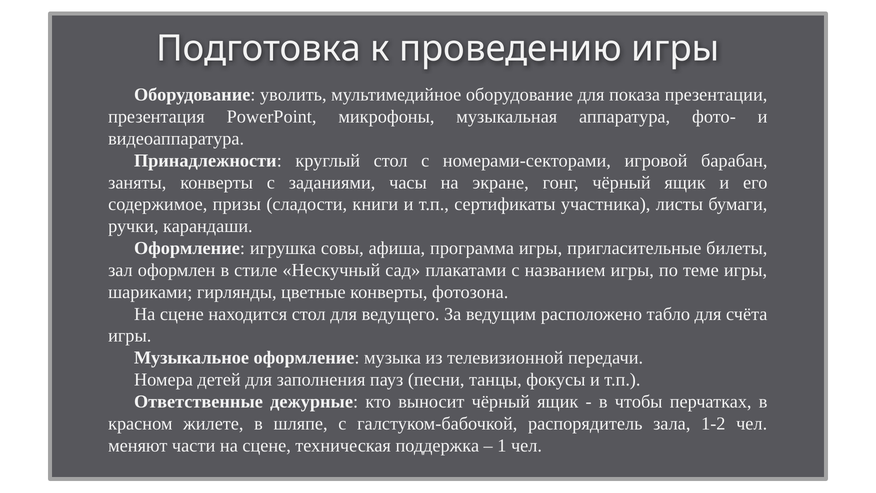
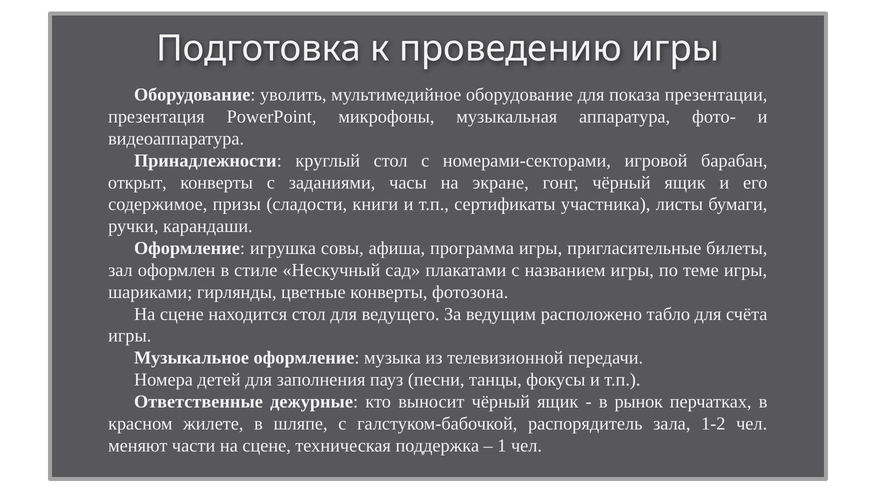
заняты: заняты -> открыт
чтобы: чтобы -> рынок
